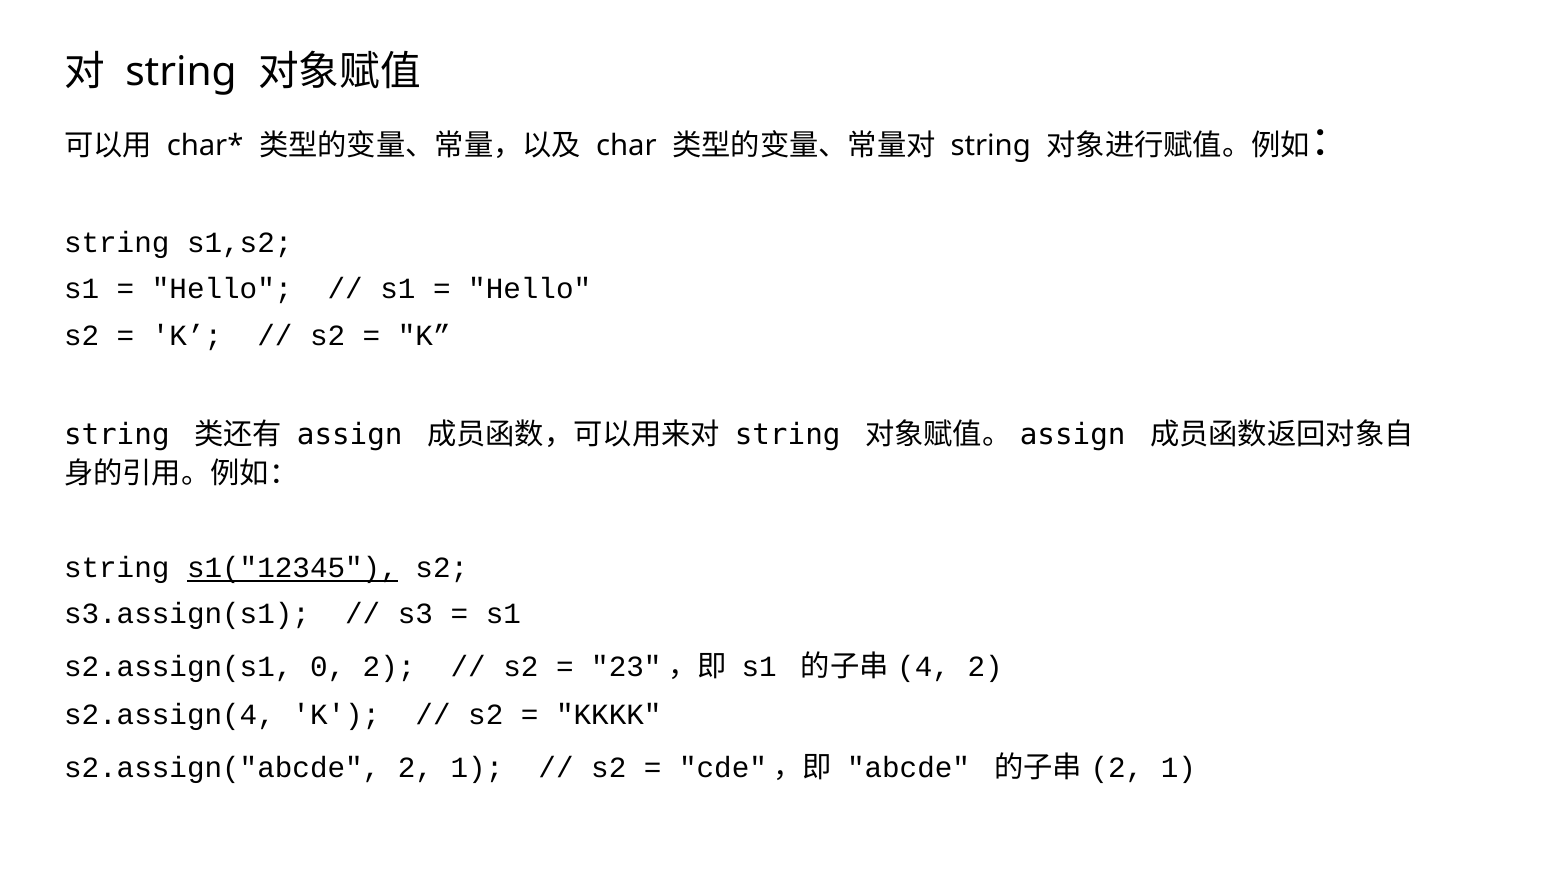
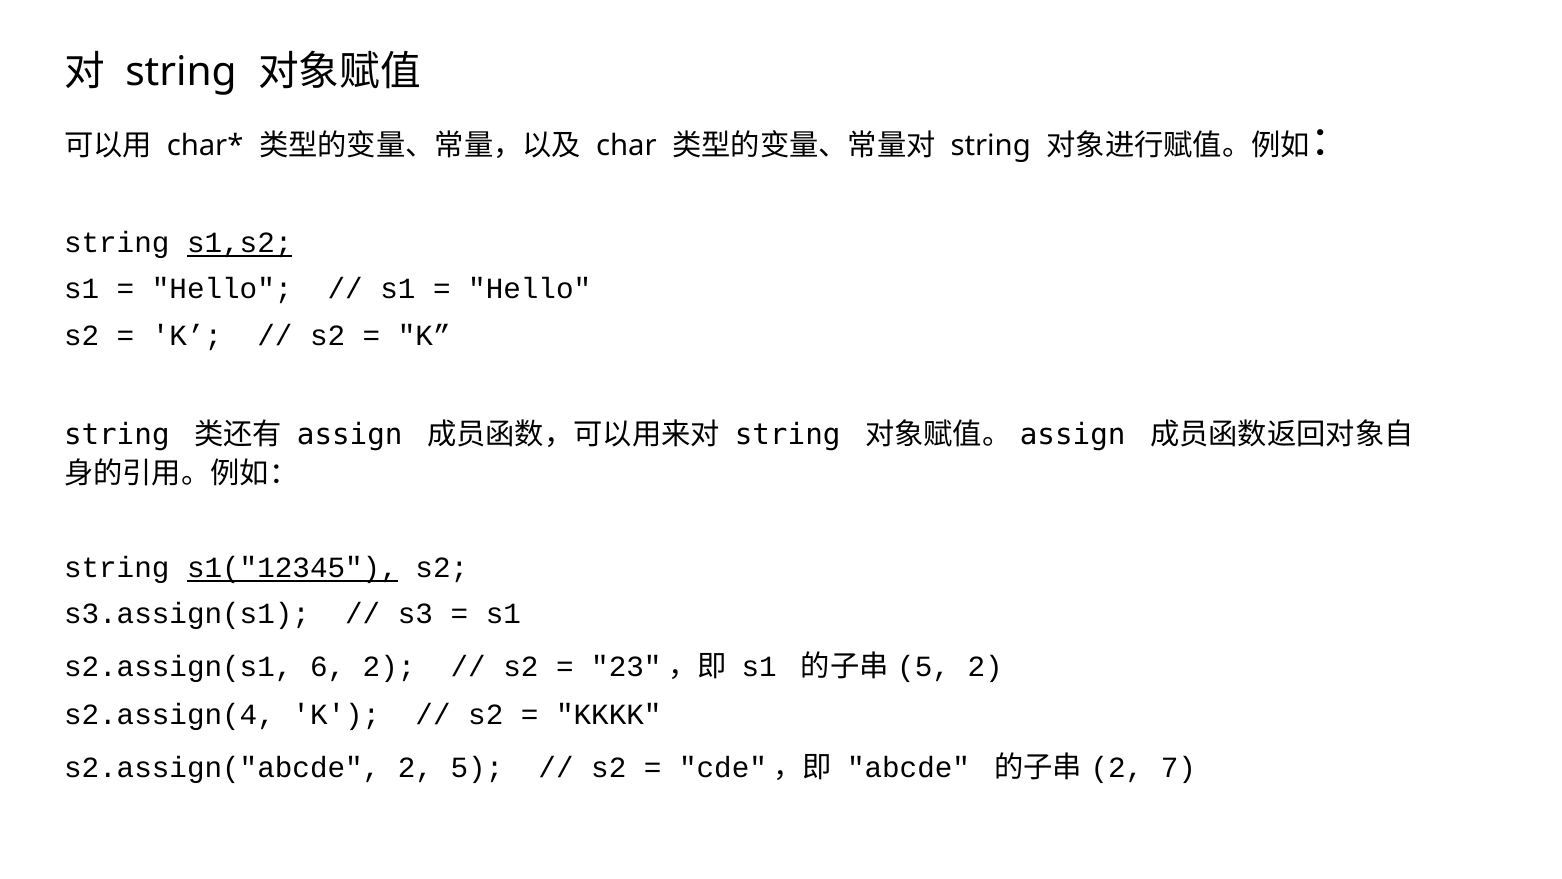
s1,s2 underline: none -> present
0: 0 -> 6
4 at (924, 667): 4 -> 5
s2.assign("abcde 2 1: 1 -> 5
1 at (1178, 768): 1 -> 7
